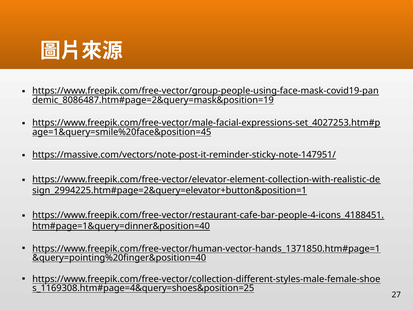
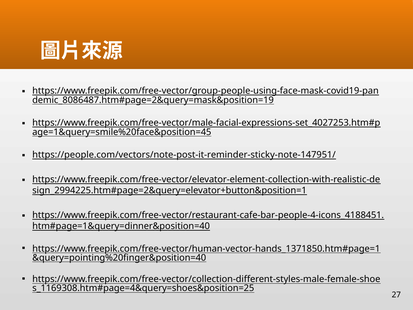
https://massive.com/vectors/note-post-it-reminder-sticky-note-147951/: https://massive.com/vectors/note-post-it-reminder-sticky-note-147951/ -> https://people.com/vectors/note-post-it-reminder-sticky-note-147951/
